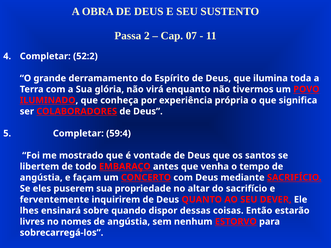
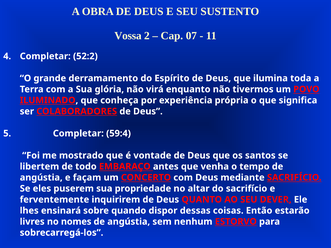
Passa: Passa -> Vossa
